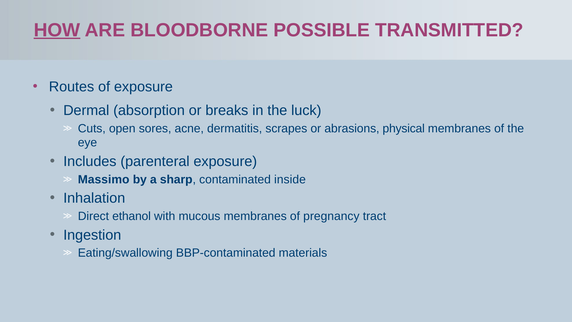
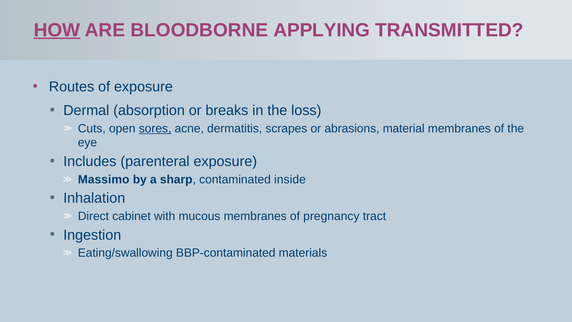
POSSIBLE: POSSIBLE -> APPLYING
luck: luck -> loss
sores underline: none -> present
physical: physical -> material
ethanol: ethanol -> cabinet
